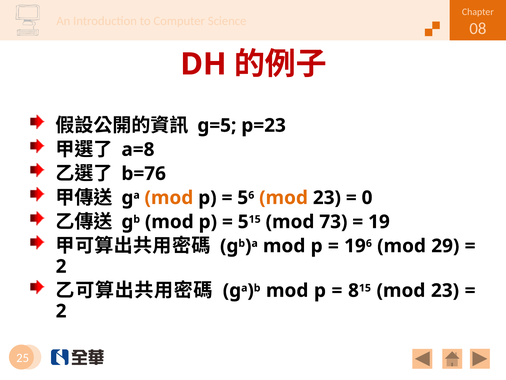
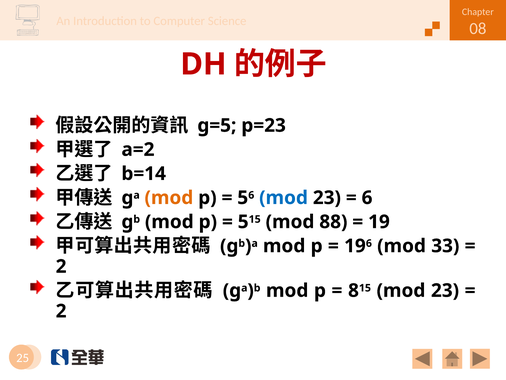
a=8: a=8 -> a=2
b=76: b=76 -> b=14
mod at (284, 198) colour: orange -> blue
0: 0 -> 6
73: 73 -> 88
29: 29 -> 33
